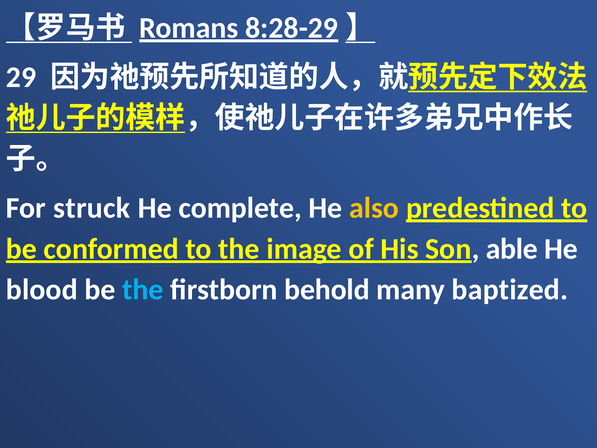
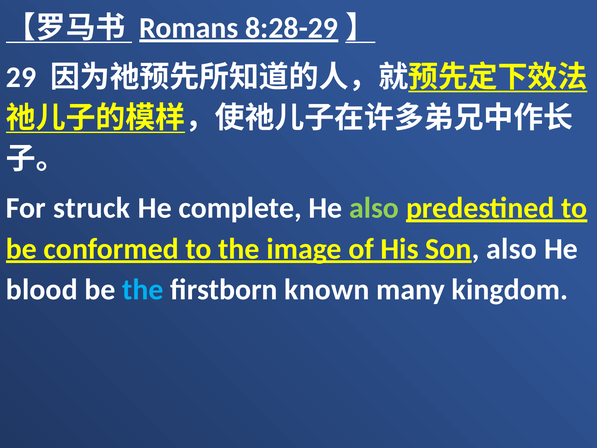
also at (374, 208) colour: yellow -> light green
Son able: able -> also
behold: behold -> known
baptized: baptized -> kingdom
